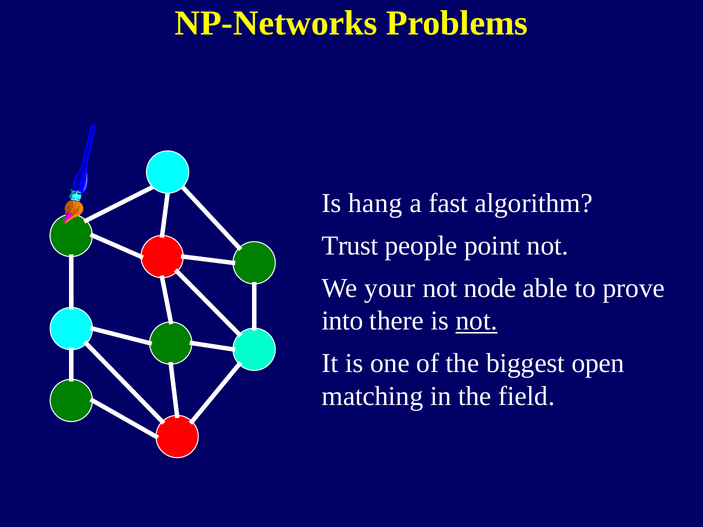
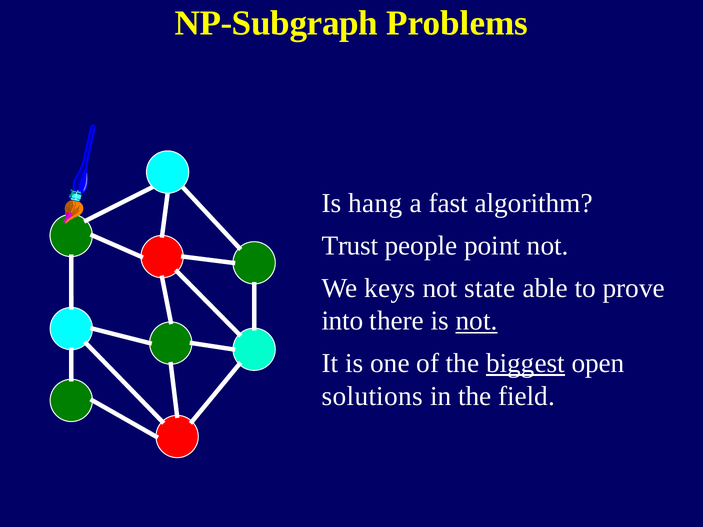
NP-Networks: NP-Networks -> NP-Subgraph
your: your -> keys
node: node -> state
biggest underline: none -> present
matching: matching -> solutions
